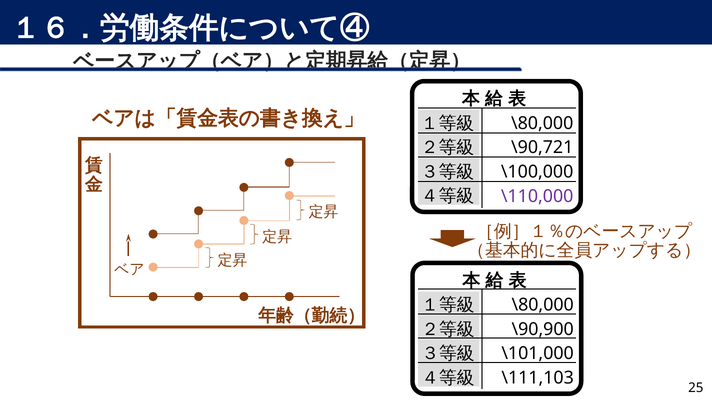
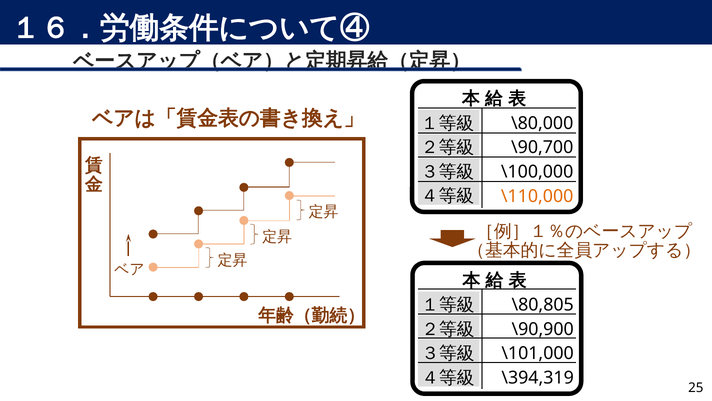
\90,721: \90,721 -> \90,700
\110,000 colour: purple -> orange
\80,000 at (543, 305): \80,000 -> \80,805
\111,103: \111,103 -> \394,319
